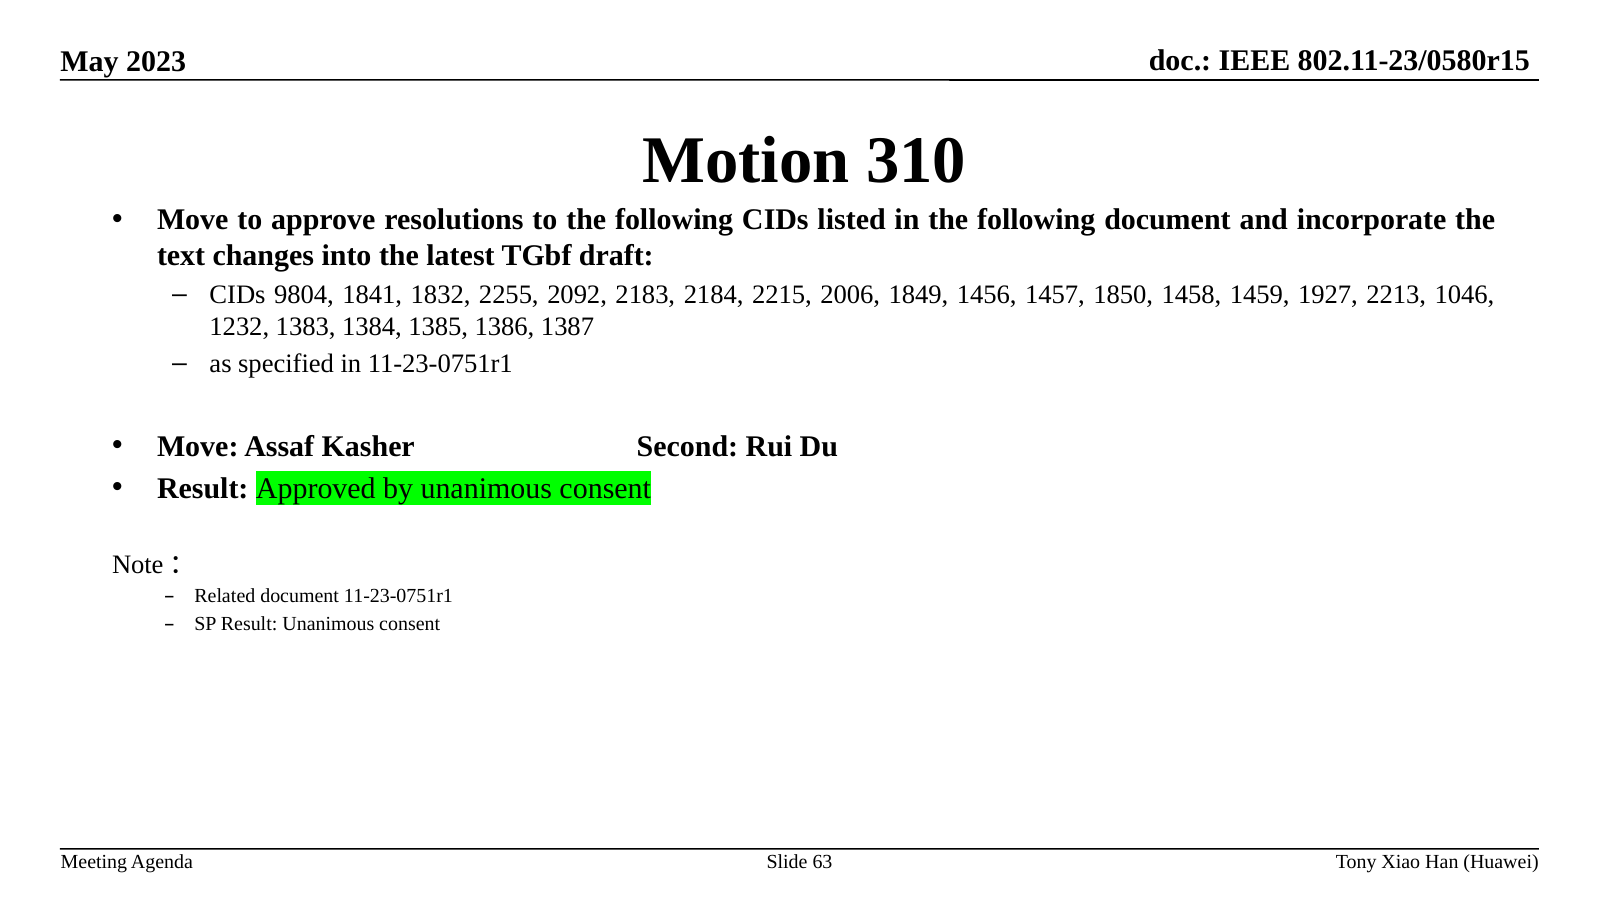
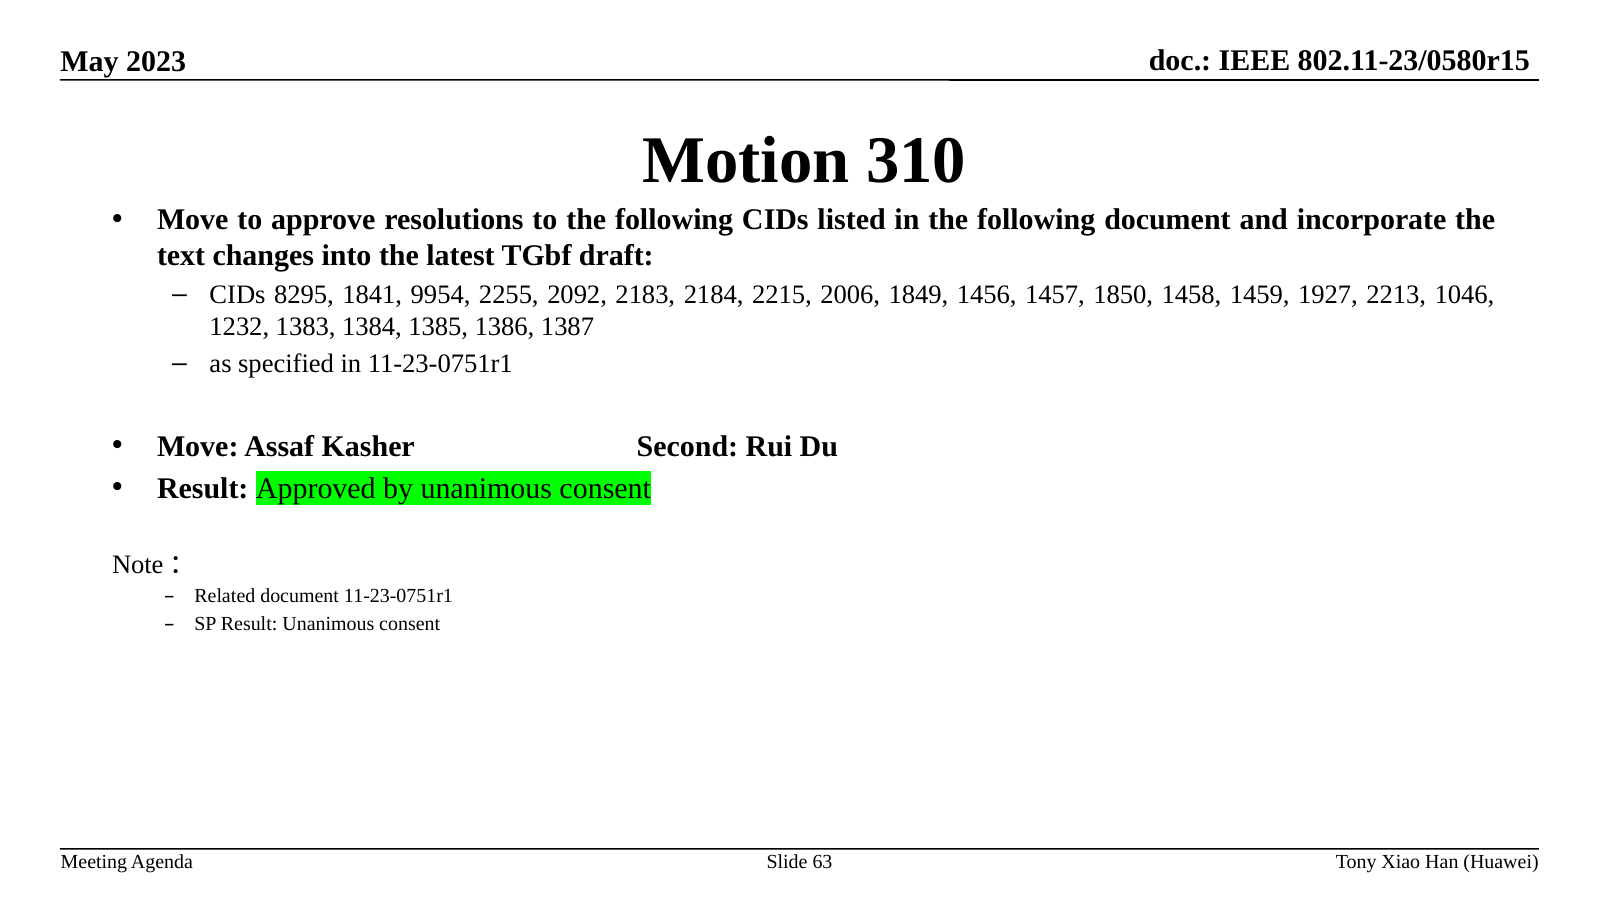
9804: 9804 -> 8295
1832: 1832 -> 9954
